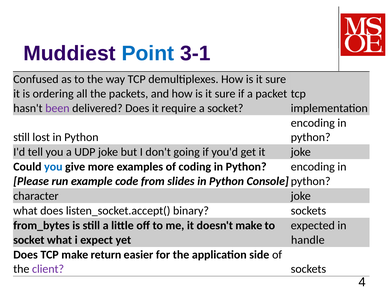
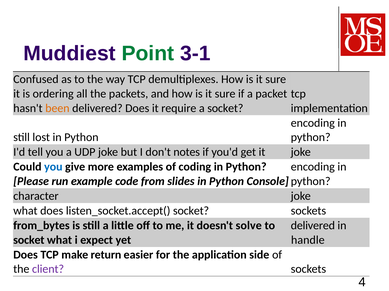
Point colour: blue -> green
been colour: purple -> orange
going: going -> notes
binary at (191, 211): binary -> socket
doesn't make: make -> solve
expected at (313, 226): expected -> delivered
